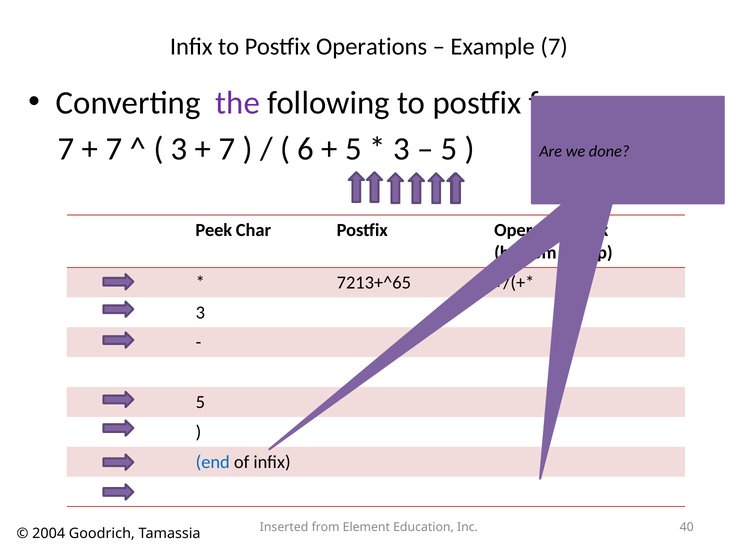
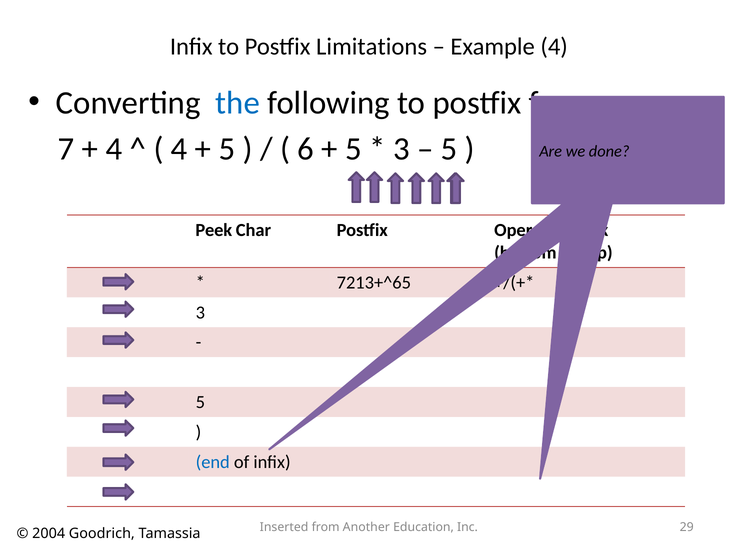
Operations: Operations -> Limitations
Example 7: 7 -> 4
the at (238, 103) colour: purple -> blue
7 at (114, 149): 7 -> 4
3 at (179, 149): 3 -> 4
7 at (227, 149): 7 -> 5
Element: Element -> Another
40: 40 -> 29
